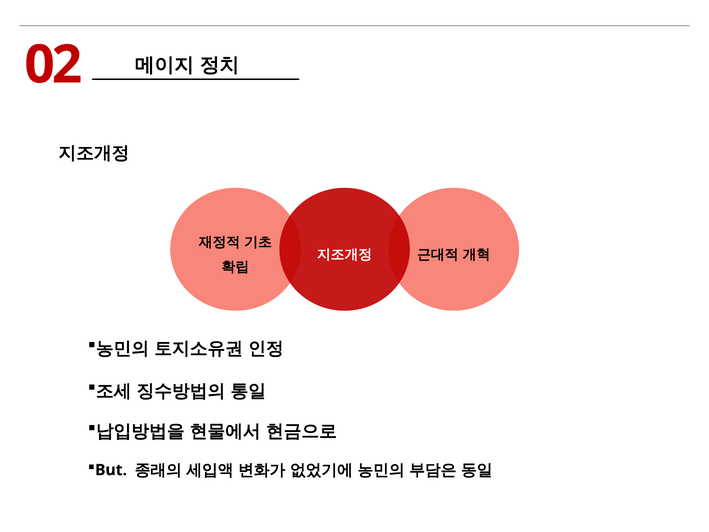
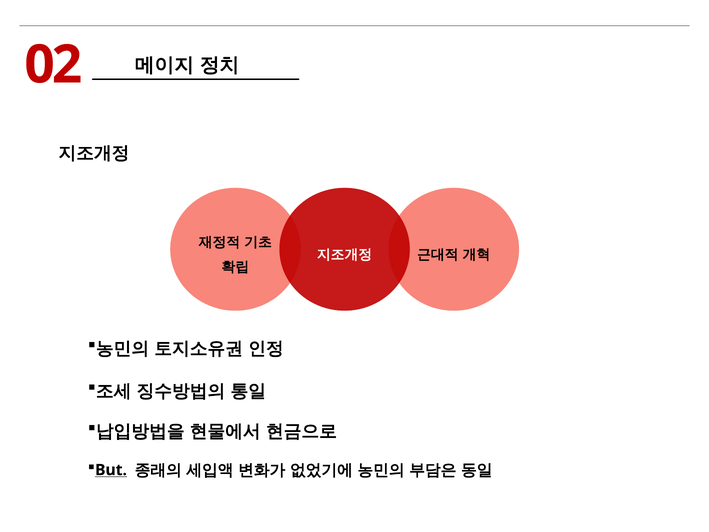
But underline: none -> present
